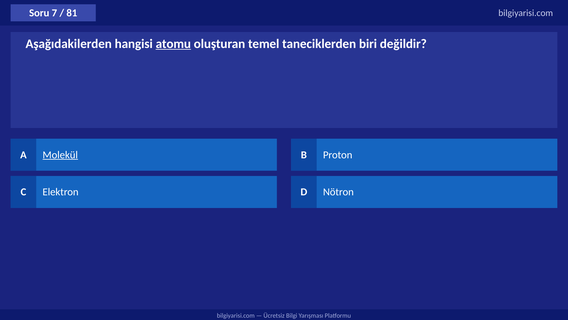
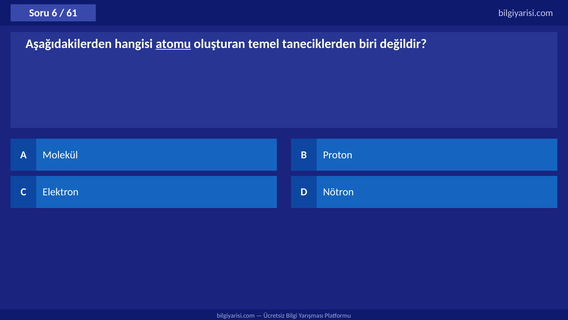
7: 7 -> 6
81: 81 -> 61
Molekül underline: present -> none
